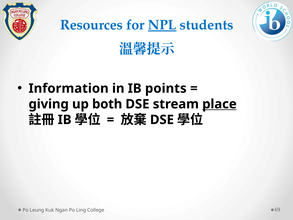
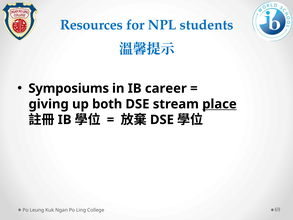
NPL underline: present -> none
Information: Information -> Symposiums
points: points -> career
